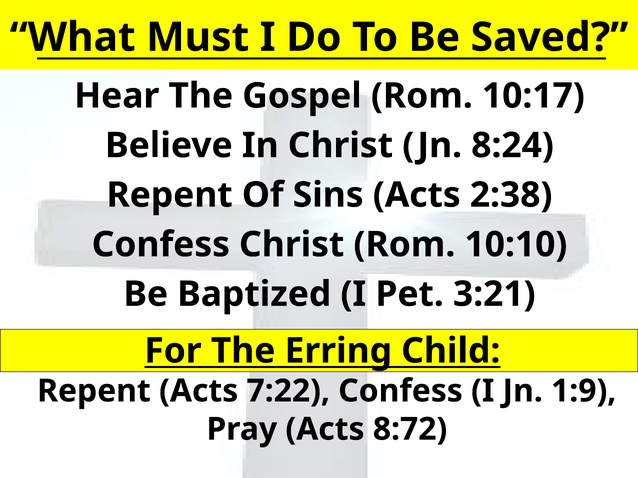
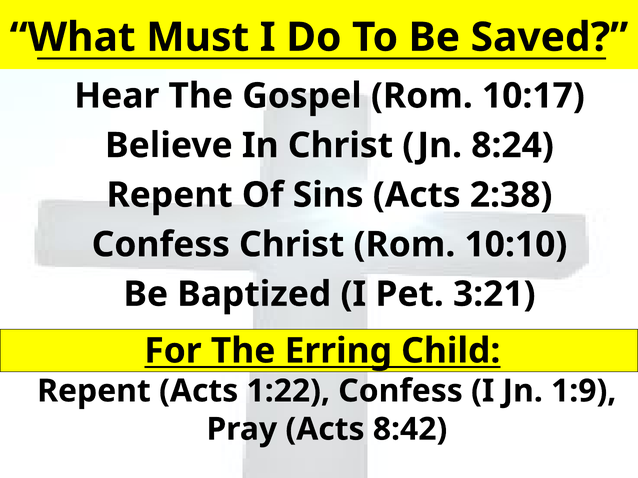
7:22: 7:22 -> 1:22
8:72: 8:72 -> 8:42
